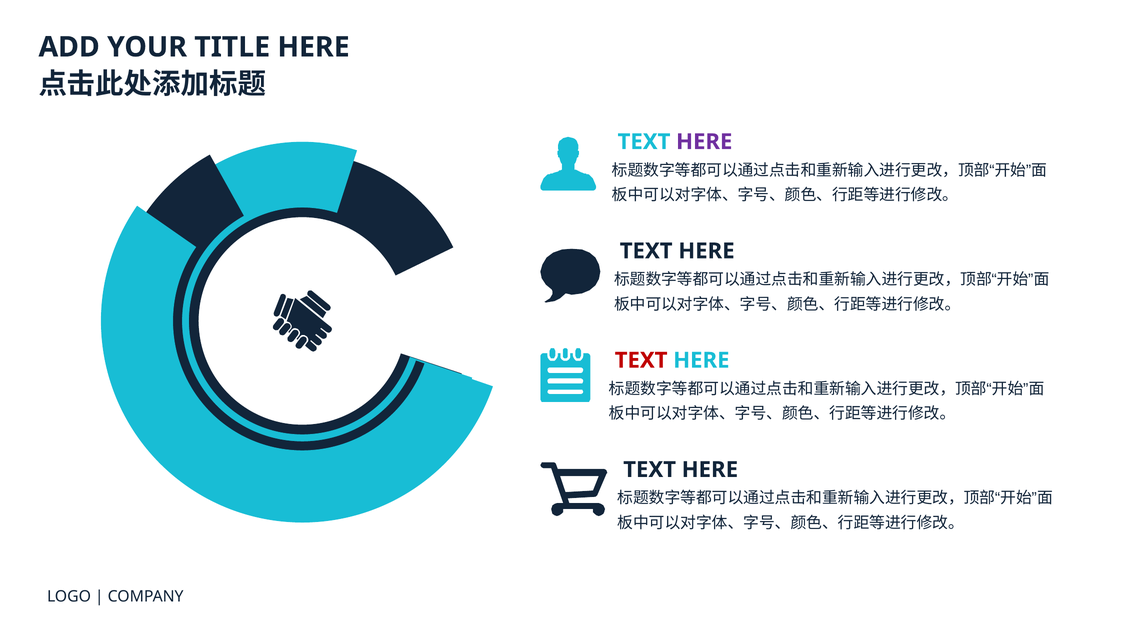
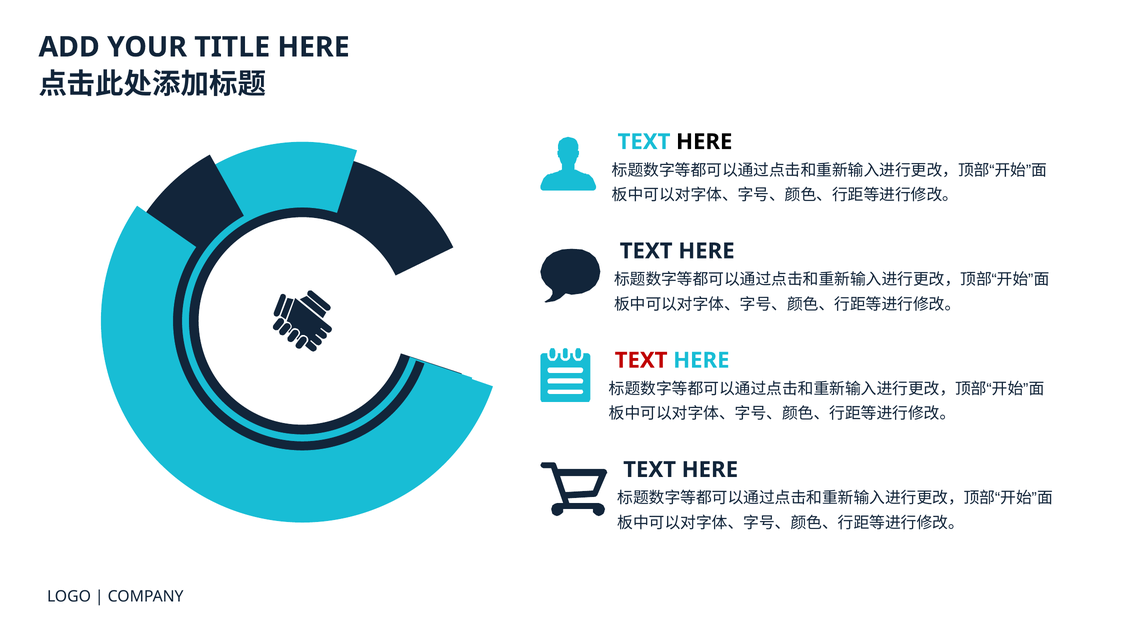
HERE at (704, 142) colour: purple -> black
